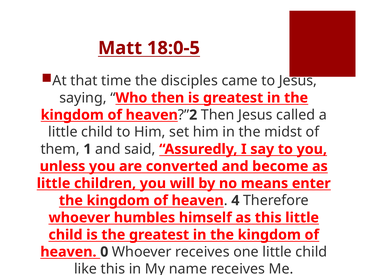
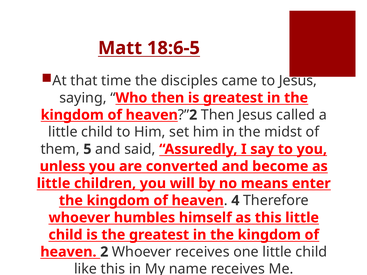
18:0-5: 18:0-5 -> 18:6-5
1: 1 -> 5
heaven 0: 0 -> 2
